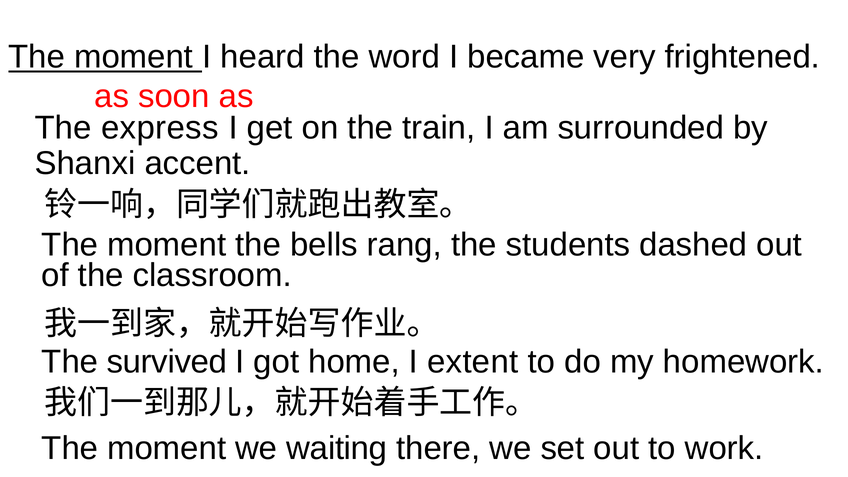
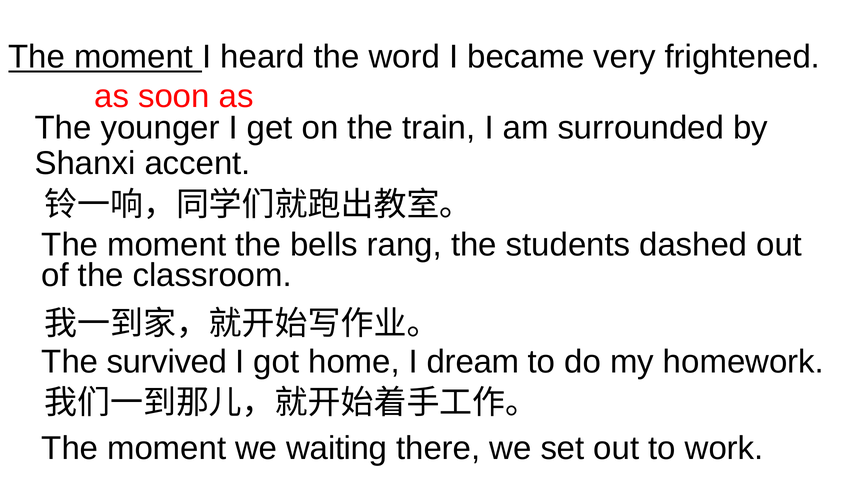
express: express -> younger
extent: extent -> dream
